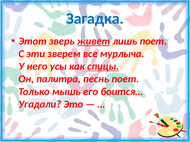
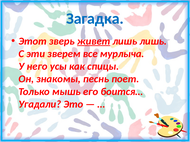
лишь поет: поет -> лишь
спицы underline: present -> none
палитра: палитра -> знакомы
